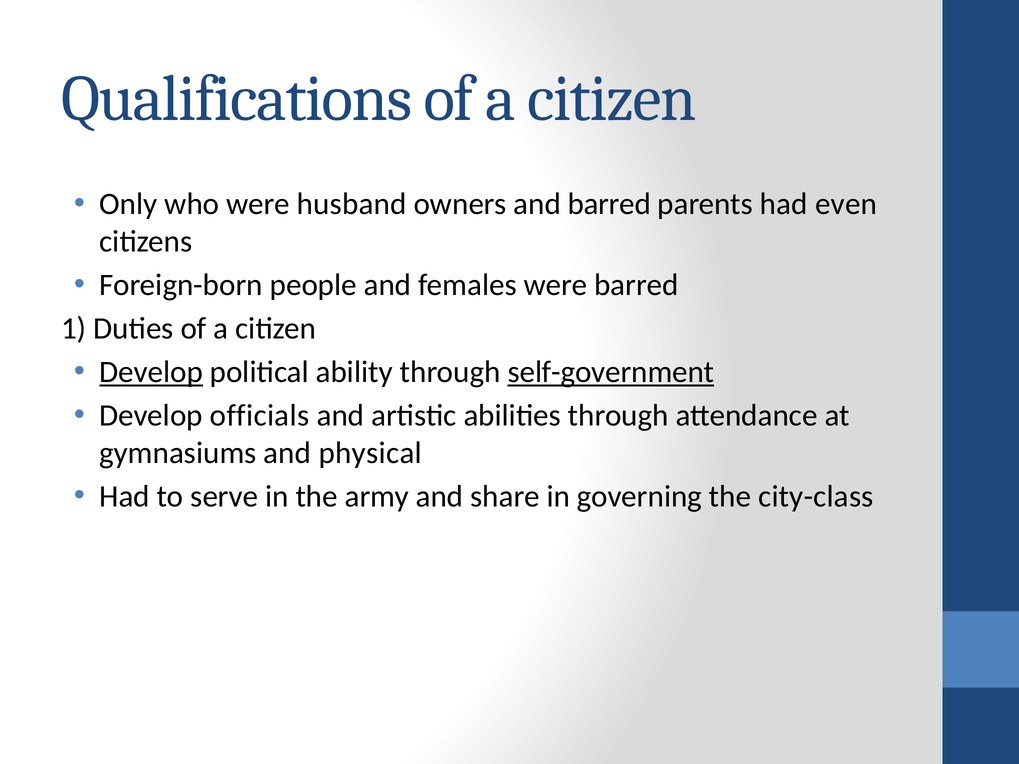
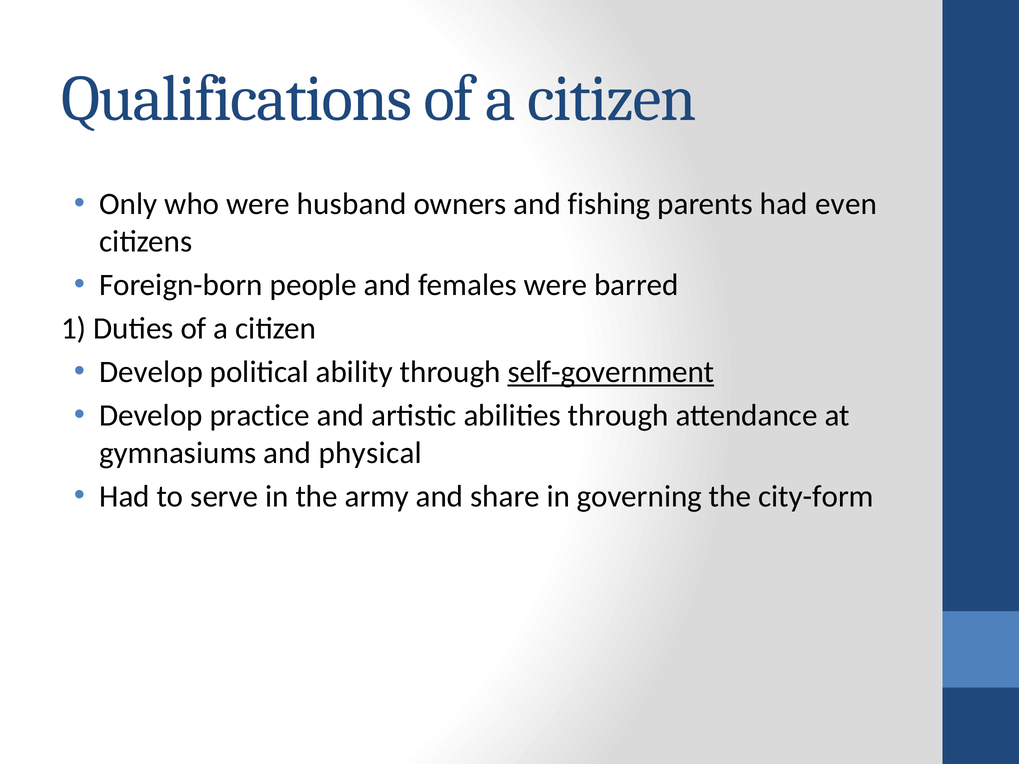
and barred: barred -> fishing
Develop at (151, 372) underline: present -> none
officials: officials -> practice
city-class: city-class -> city-form
